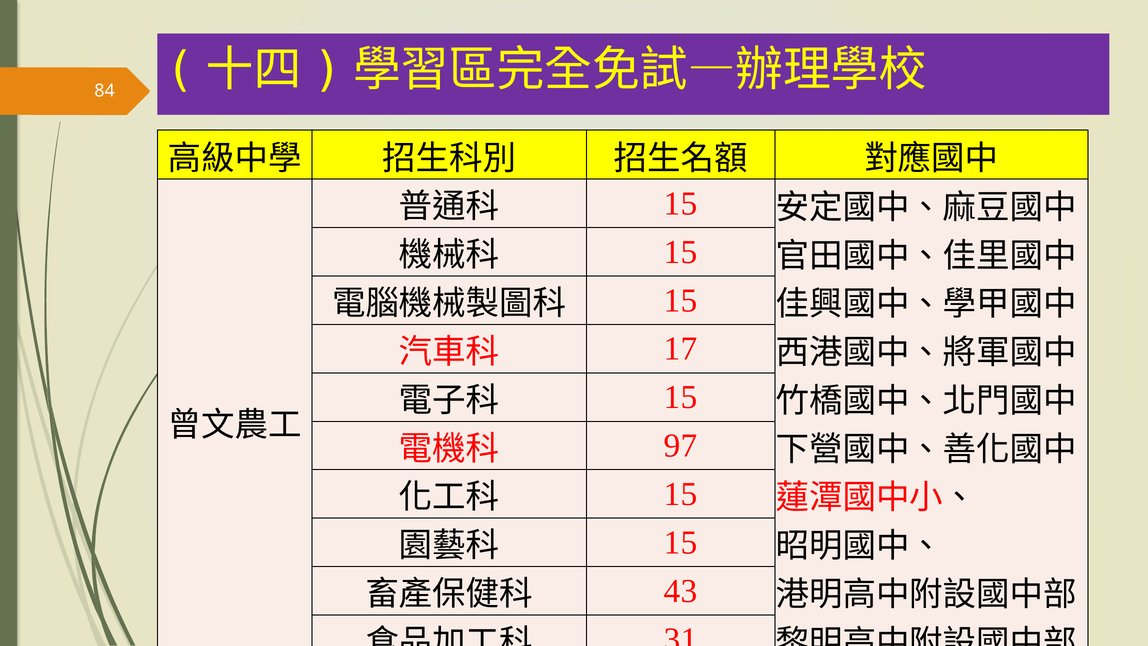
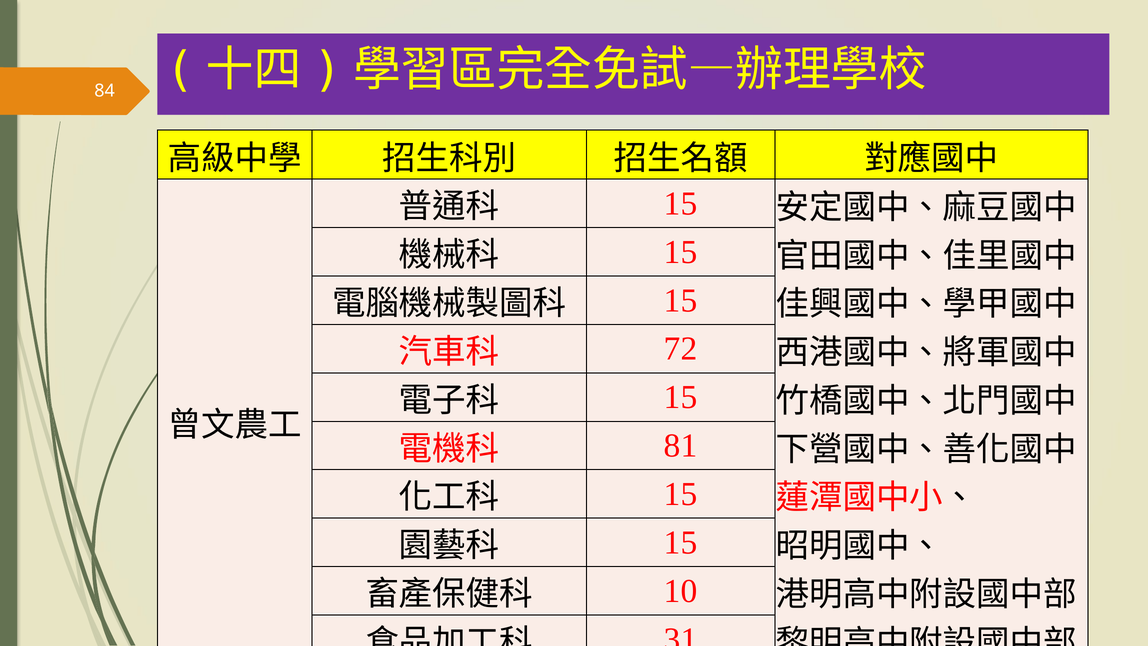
17: 17 -> 72
97: 97 -> 81
43: 43 -> 10
